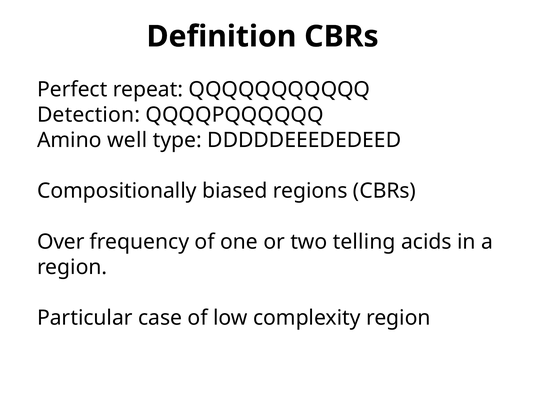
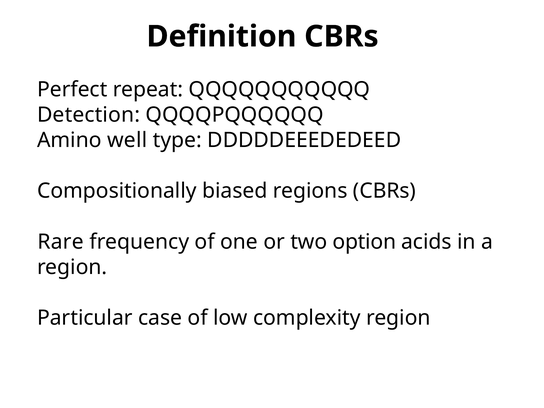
Over: Over -> Rare
telling: telling -> option
